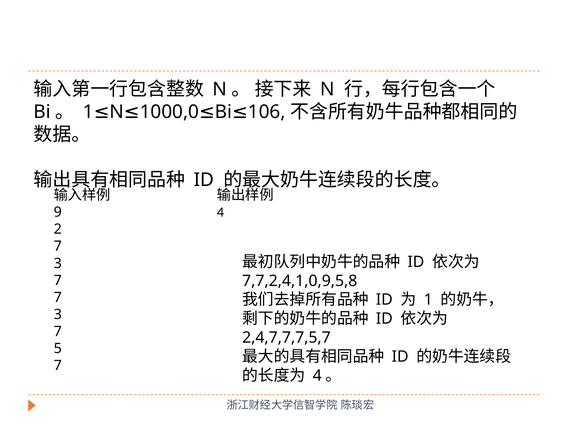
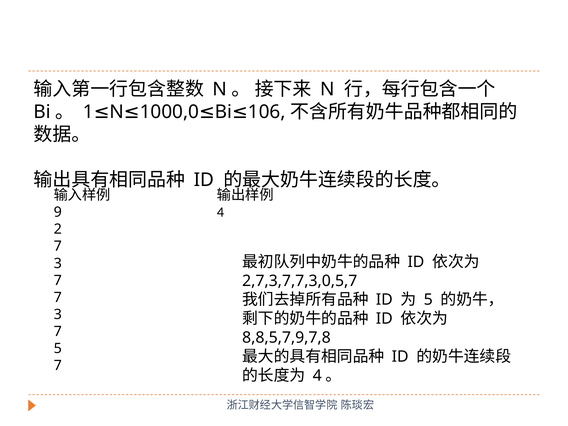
7,7,2,4,1,0,9,5,8: 7,7,2,4,1,0,9,5,8 -> 2,7,3,7,7,3,0,5,7
1 at (428, 300): 1 -> 5
2,4,7,7,7,5,7: 2,4,7,7,7,5,7 -> 8,8,5,7,9,7,8
